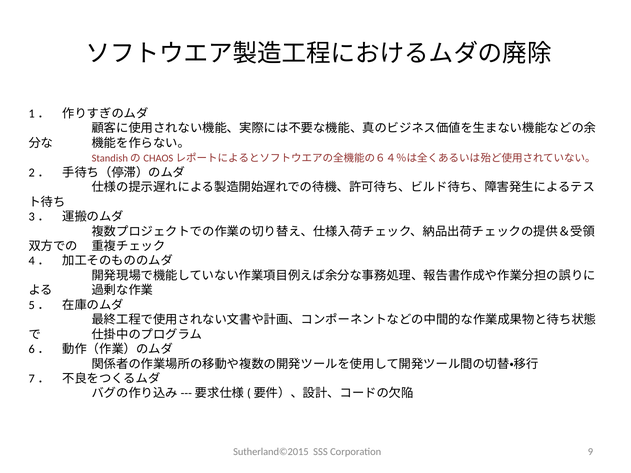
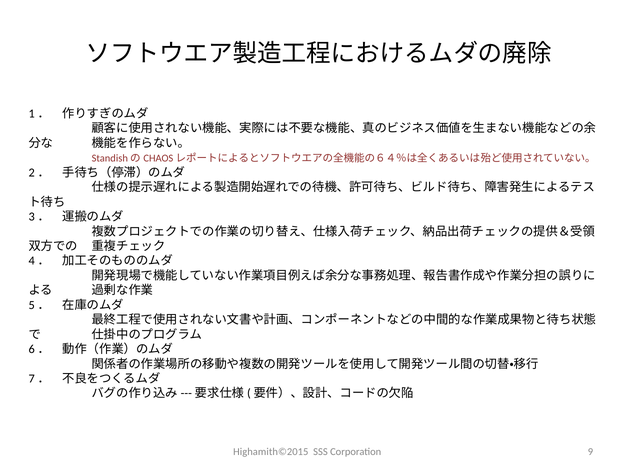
Sutherland©2015: Sutherland©2015 -> Highamith©2015
